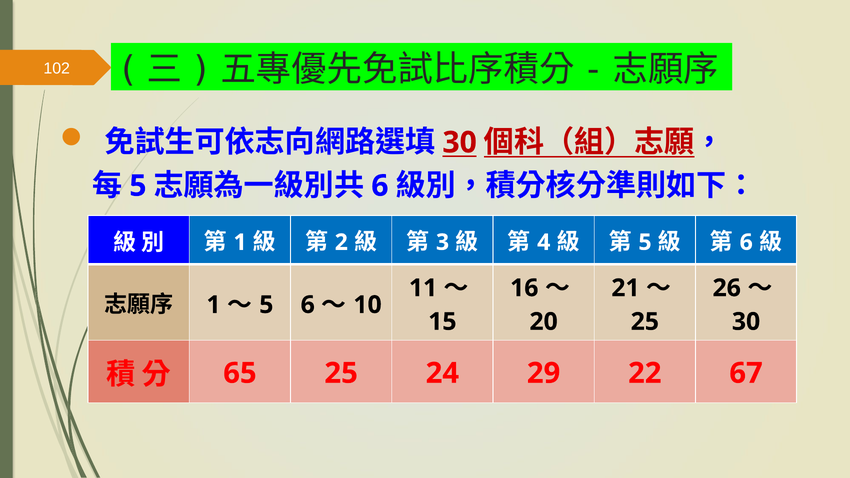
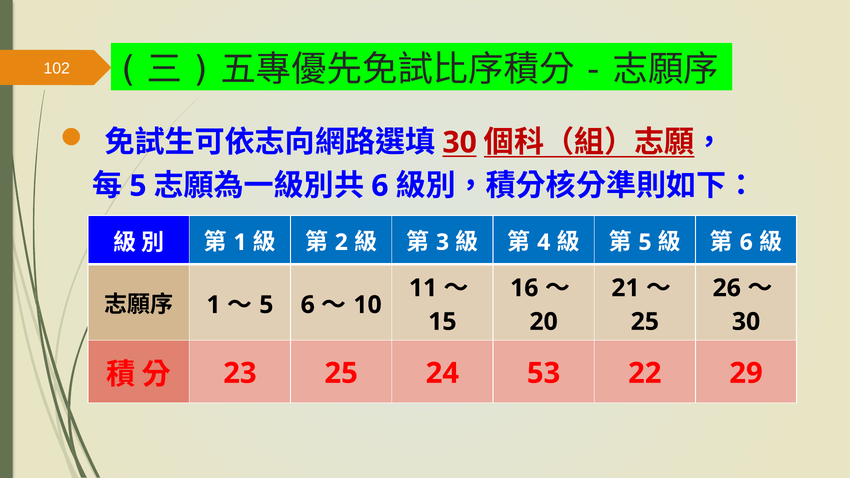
65: 65 -> 23
29: 29 -> 53
67: 67 -> 29
